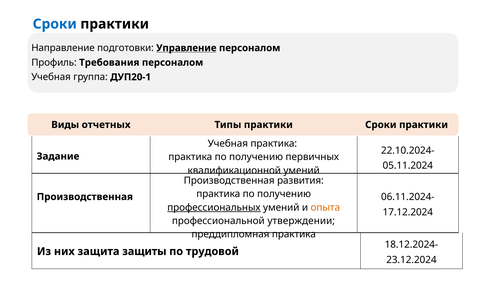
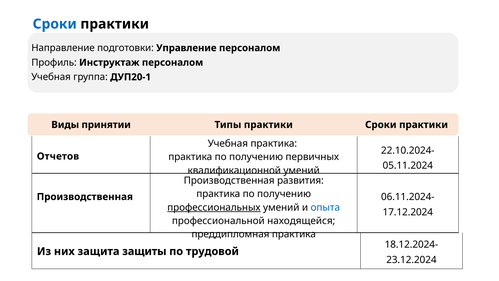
Управление underline: present -> none
Требования: Требования -> Инструктаж
отчетных: отчетных -> принятии
Задание: Задание -> Отчетов
опыта colour: orange -> blue
утверждении: утверждении -> находящейся
